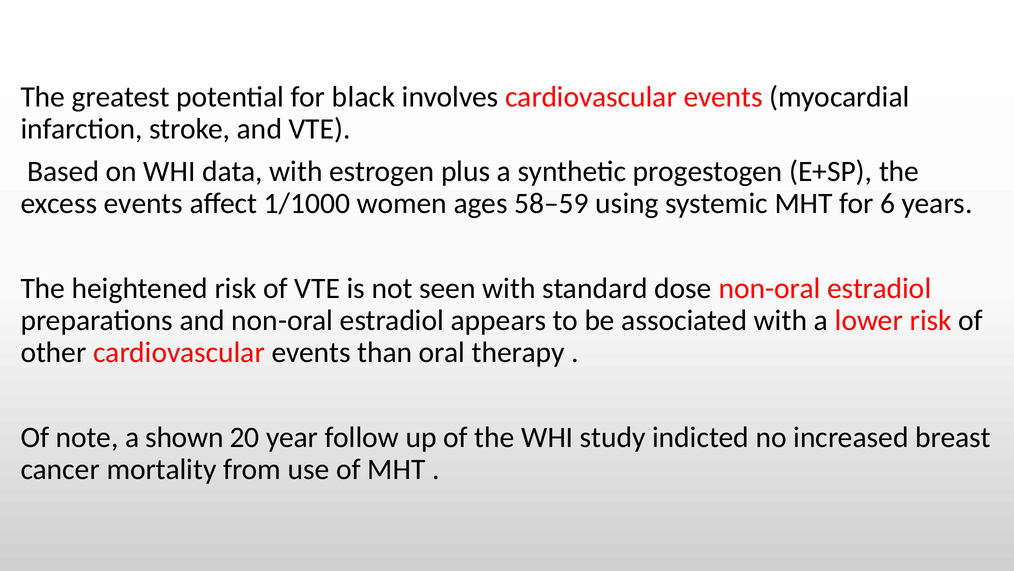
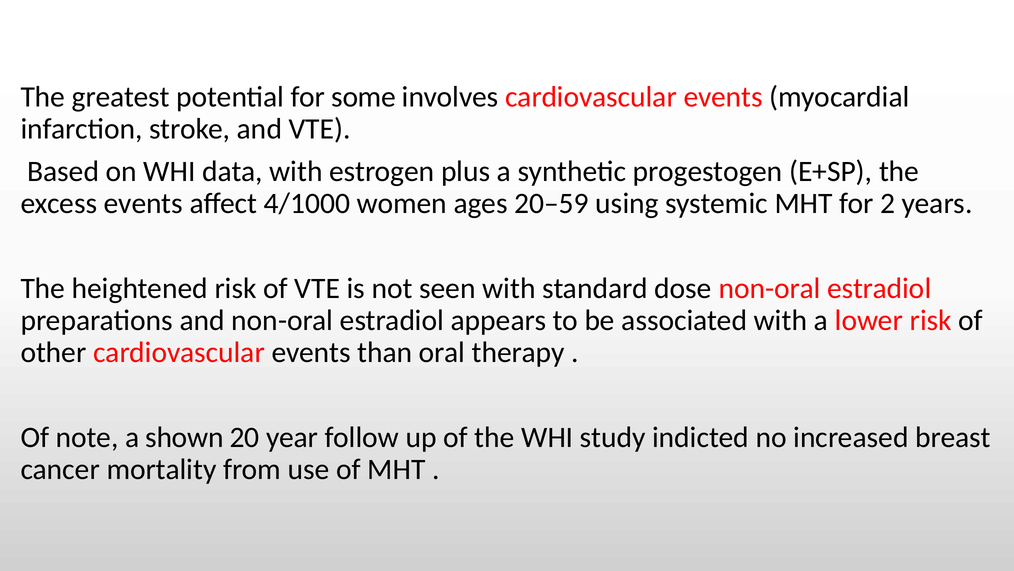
black: black -> some
1/1000: 1/1000 -> 4/1000
58–59: 58–59 -> 20–59
6: 6 -> 2
